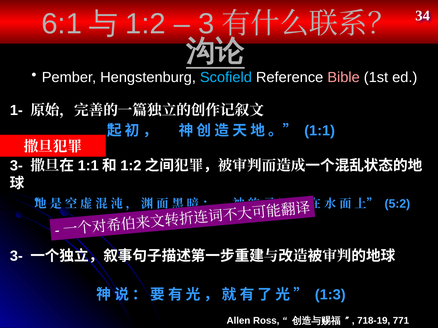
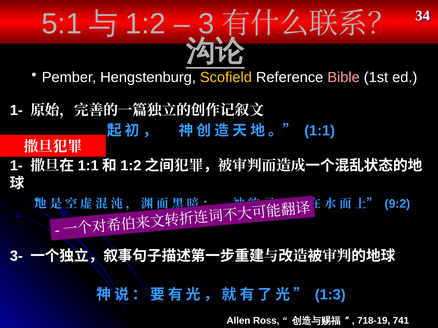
6:1: 6:1 -> 5:1
Scofield colour: light blue -> yellow
3- at (16, 166): 3- -> 1-
5:2: 5:2 -> 9:2
771: 771 -> 741
